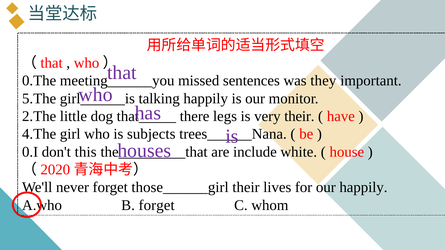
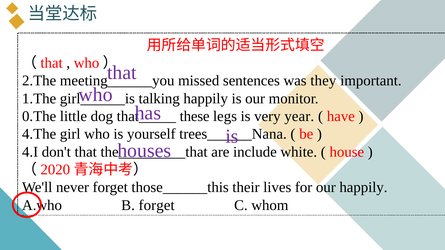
0.The: 0.The -> 2.The
5.The: 5.The -> 1.The
2.The: 2.The -> 0.The
there: there -> these
very their: their -> year
subjects: subjects -> yourself
0.I: 0.I -> 4.I
don't this: this -> that
those______girl: those______girl -> those______this
